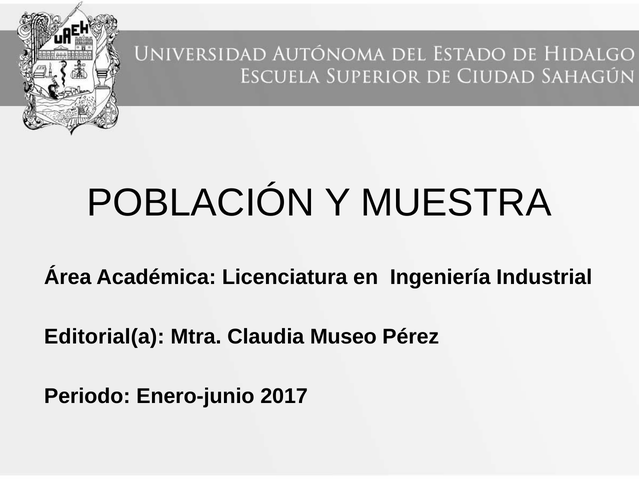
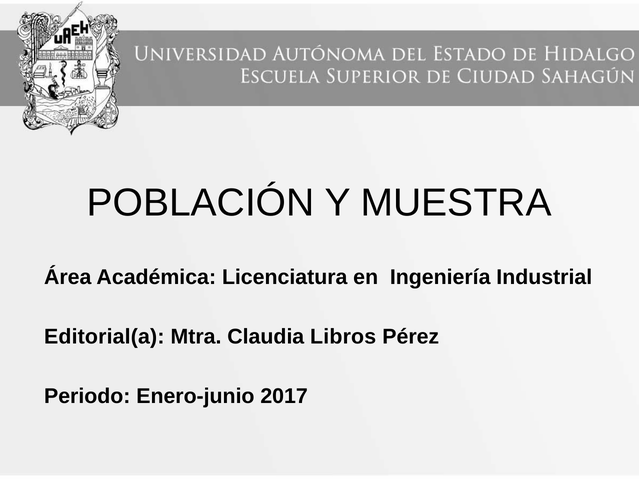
Museo: Museo -> Libros
